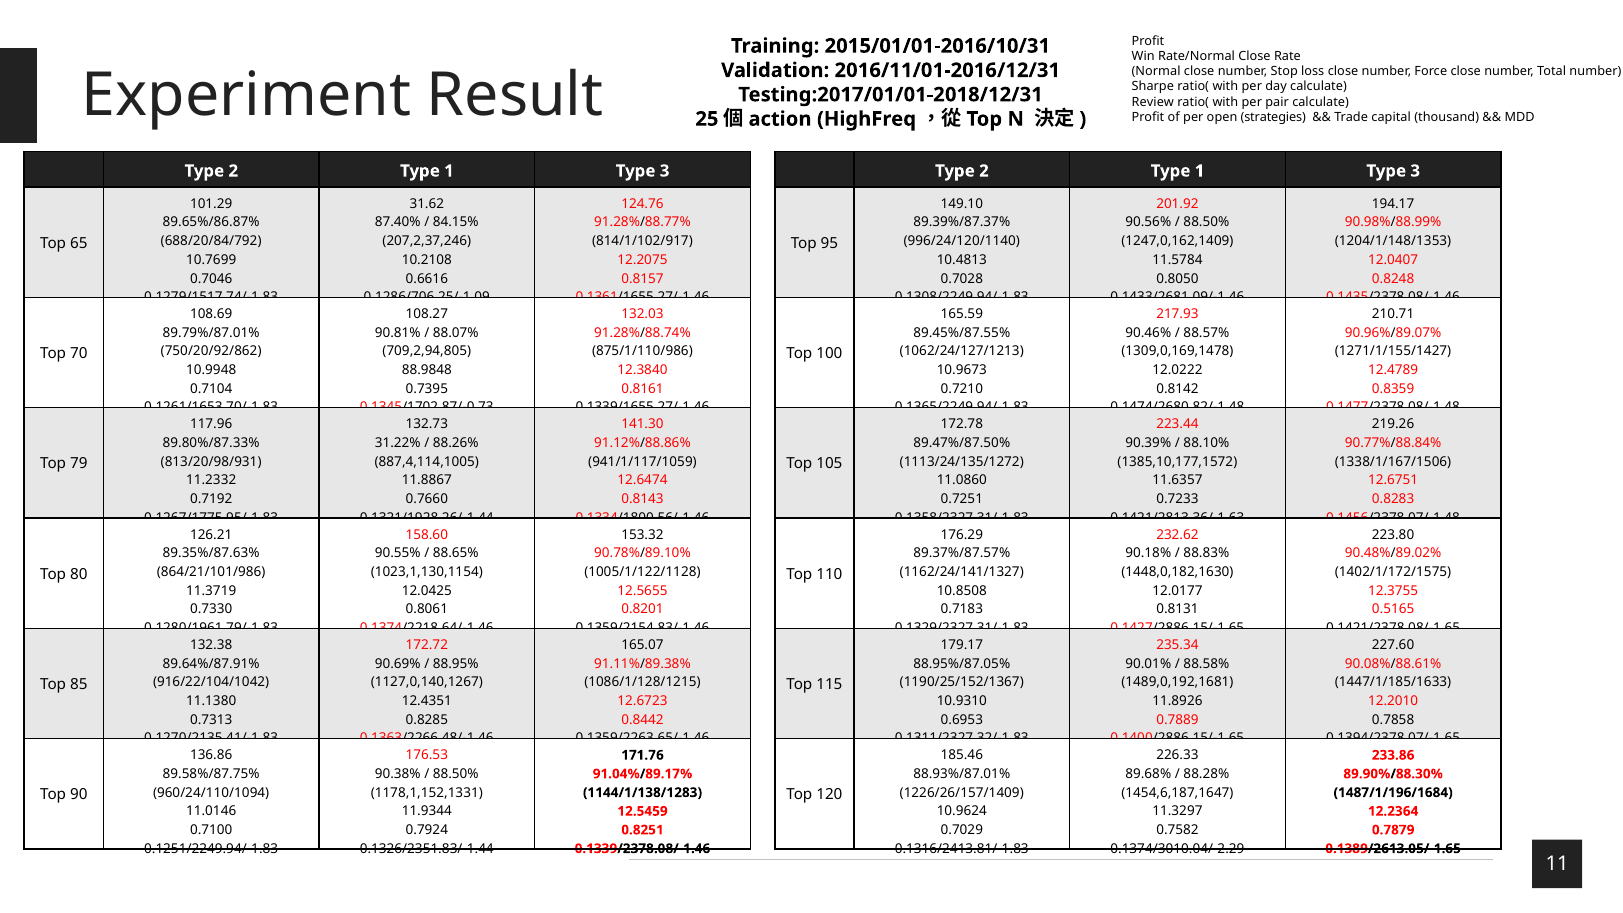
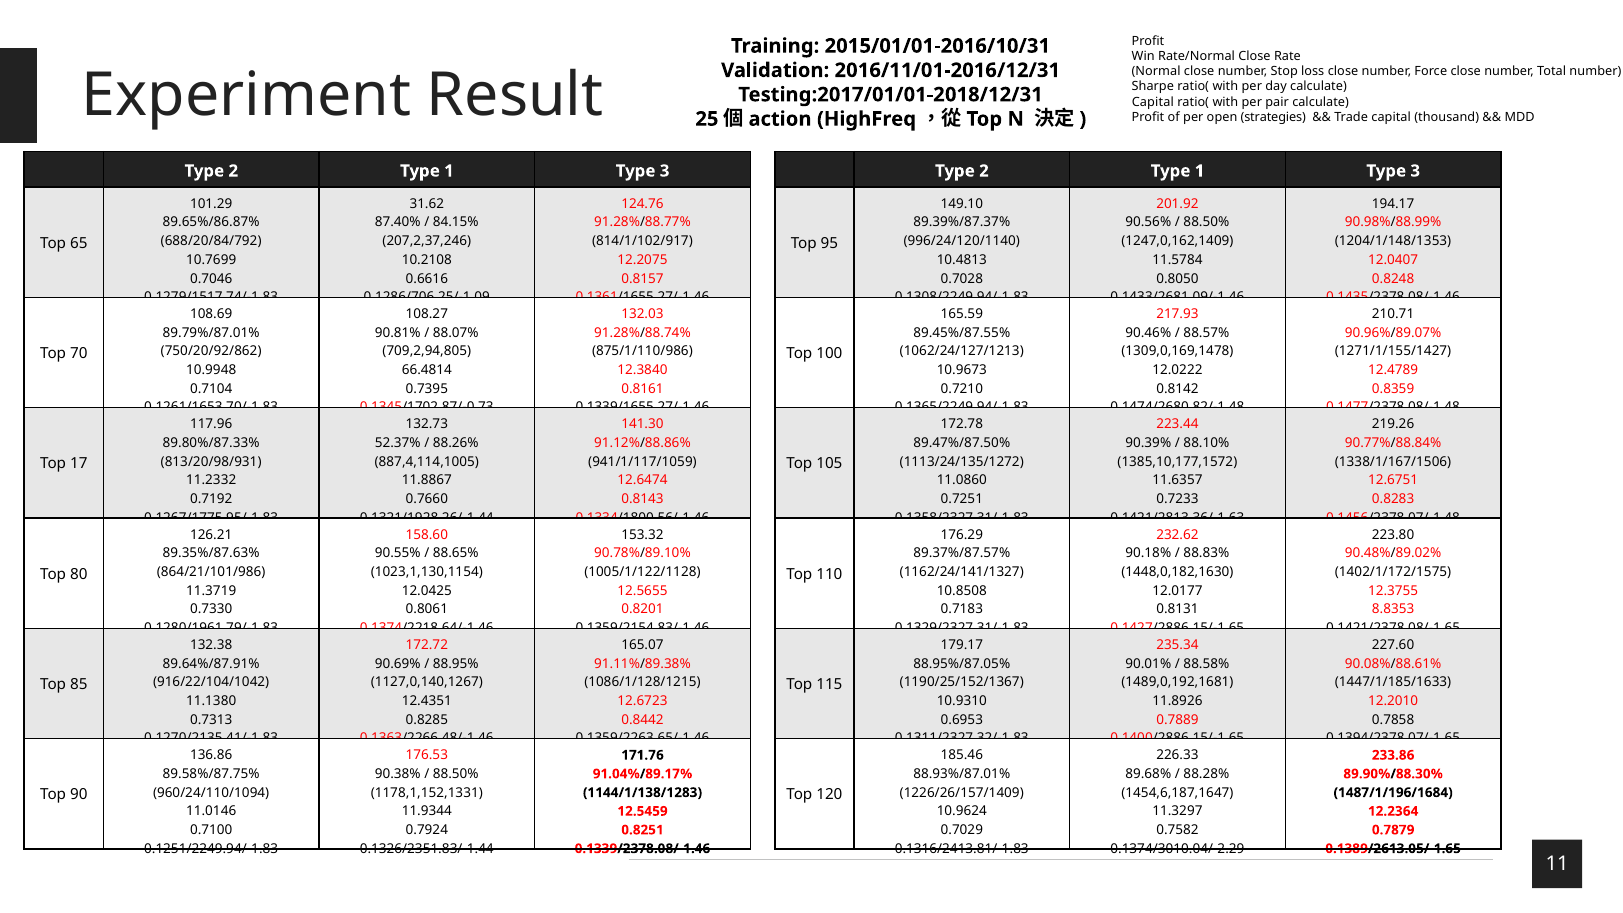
Review at (1153, 102): Review -> Capital
88.9848: 88.9848 -> 66.4814
31.22%: 31.22% -> 52.37%
79: 79 -> 17
0.5165: 0.5165 -> 8.8353
